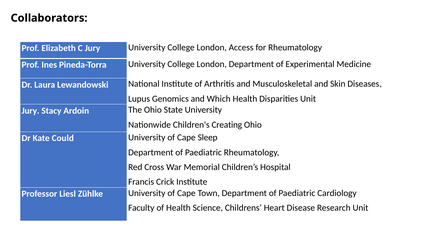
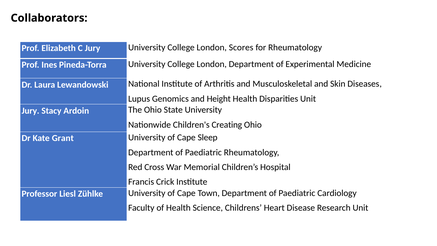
Access: Access -> Scores
Which: Which -> Height
Could: Could -> Grant
